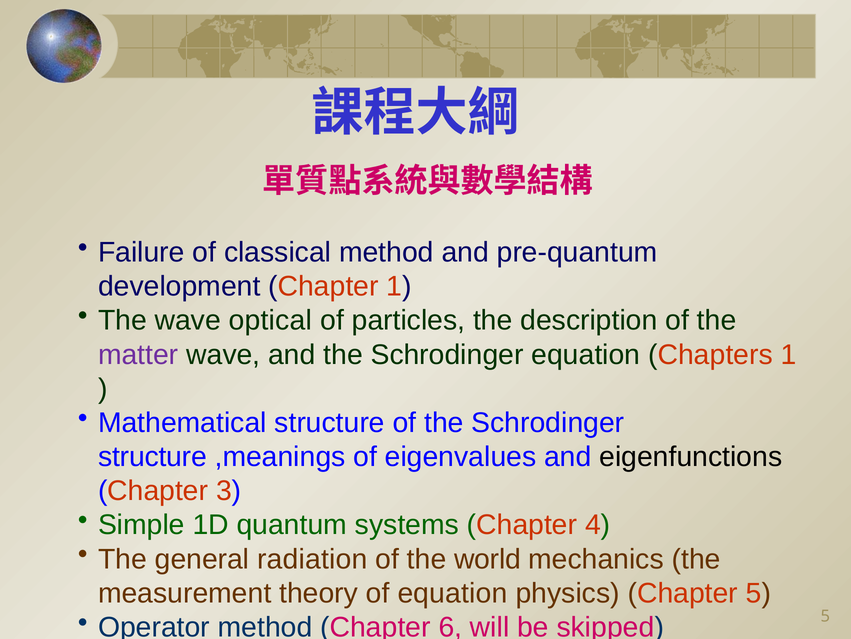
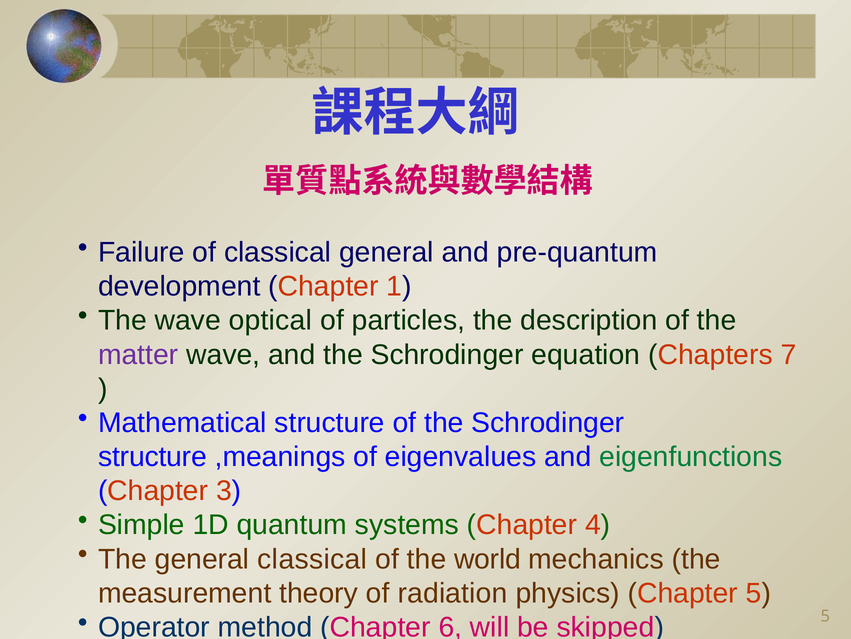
classical method: method -> general
Chapters 1: 1 -> 7
eigenfunctions colour: black -> green
general radiation: radiation -> classical
of equation: equation -> radiation
